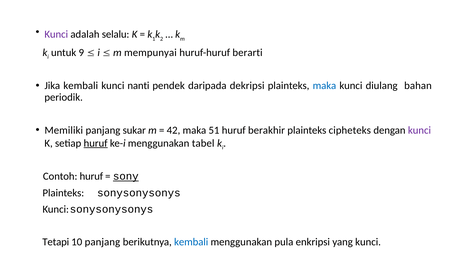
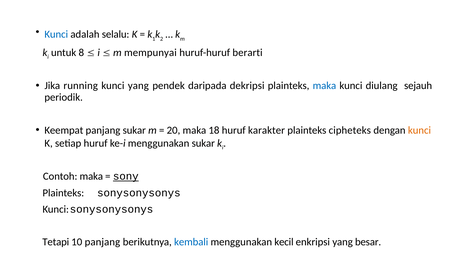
Kunci at (56, 34) colour: purple -> blue
9: 9 -> 8
Jika kembali: kembali -> running
kunci nanti: nanti -> yang
bahan: bahan -> sejauh
Memiliki: Memiliki -> Keempat
42: 42 -> 20
51: 51 -> 18
berakhir: berakhir -> karakter
kunci at (419, 130) colour: purple -> orange
huruf at (96, 143) underline: present -> none
menggunakan tabel: tabel -> sukar
Contoh huruf: huruf -> maka
pula: pula -> kecil
yang kunci: kunci -> besar
